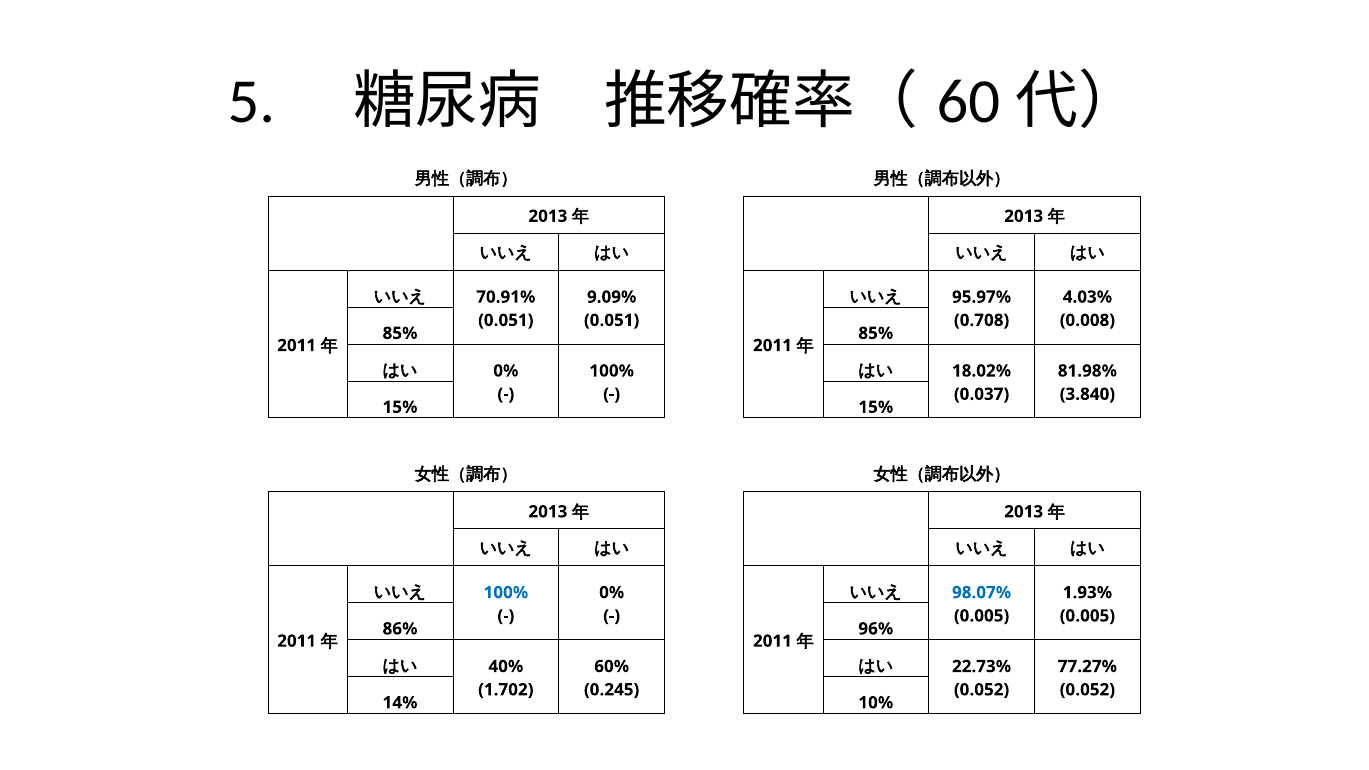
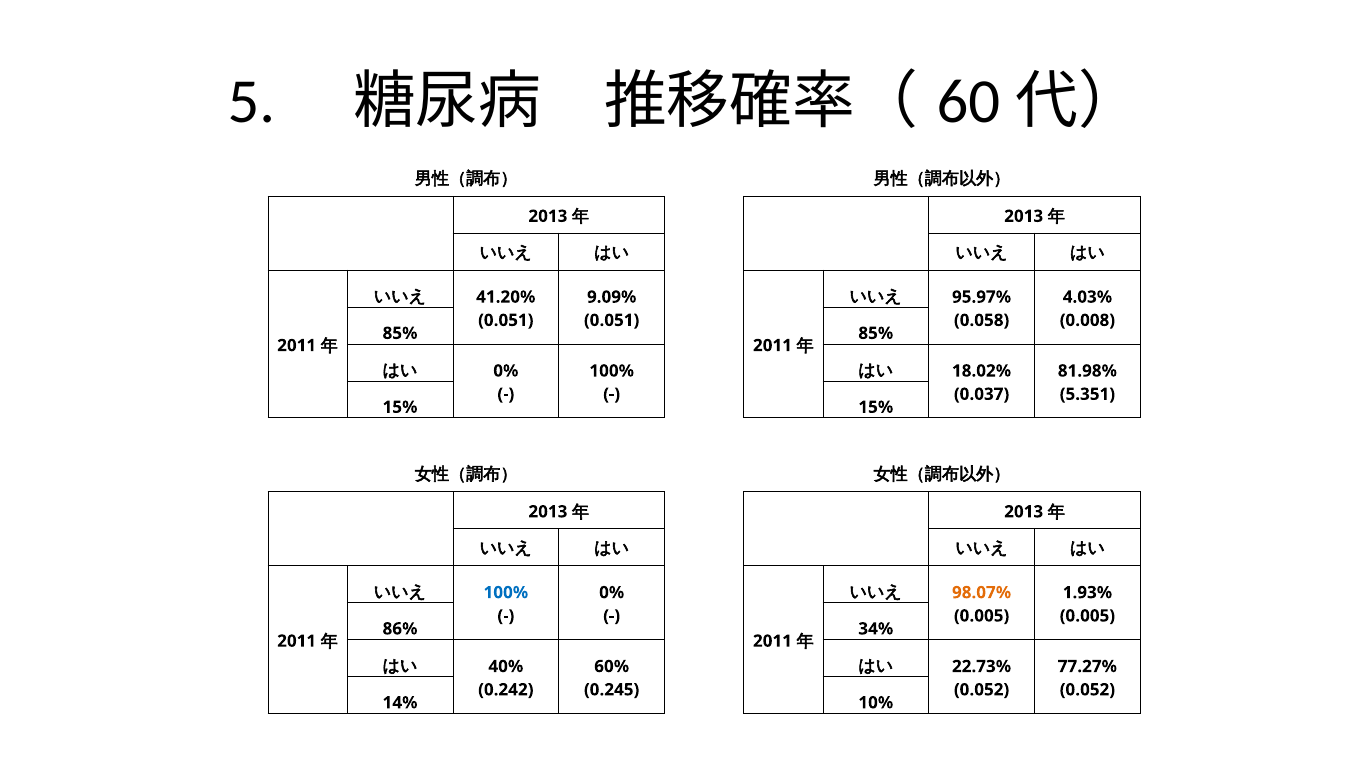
70.91%: 70.91% -> 41.20%
0.708: 0.708 -> 0.058
3.840: 3.840 -> 5.351
98.07% colour: blue -> orange
96%: 96% -> 34%
1.702: 1.702 -> 0.242
